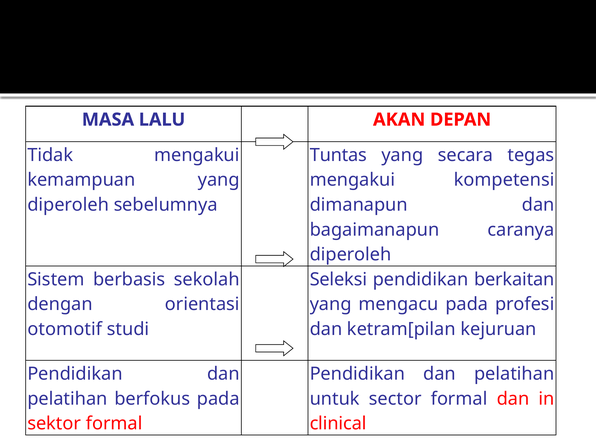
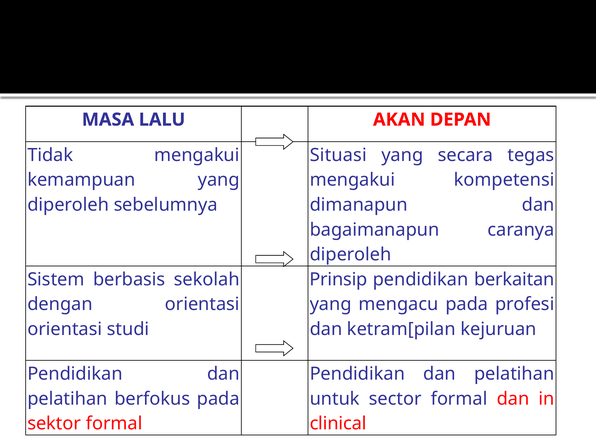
Tuntas: Tuntas -> Situasi
Seleksi: Seleksi -> Prinsip
otomotif at (65, 329): otomotif -> orientasi
